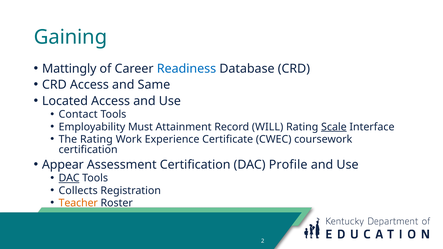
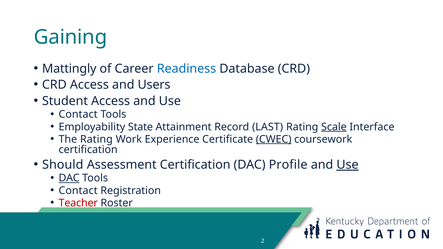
Same: Same -> Users
Located: Located -> Student
Must: Must -> State
WILL: WILL -> LAST
CWEC underline: none -> present
Appear: Appear -> Should
Use at (348, 165) underline: none -> present
Collects at (78, 191): Collects -> Contact
Teacher colour: orange -> red
